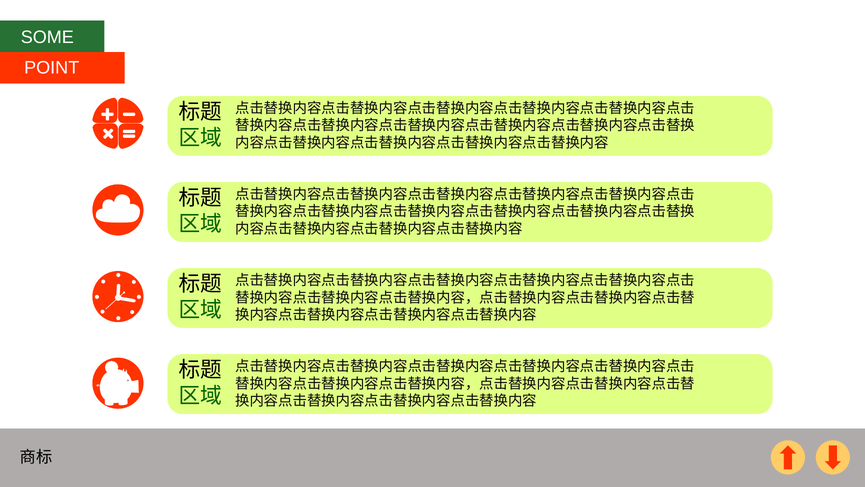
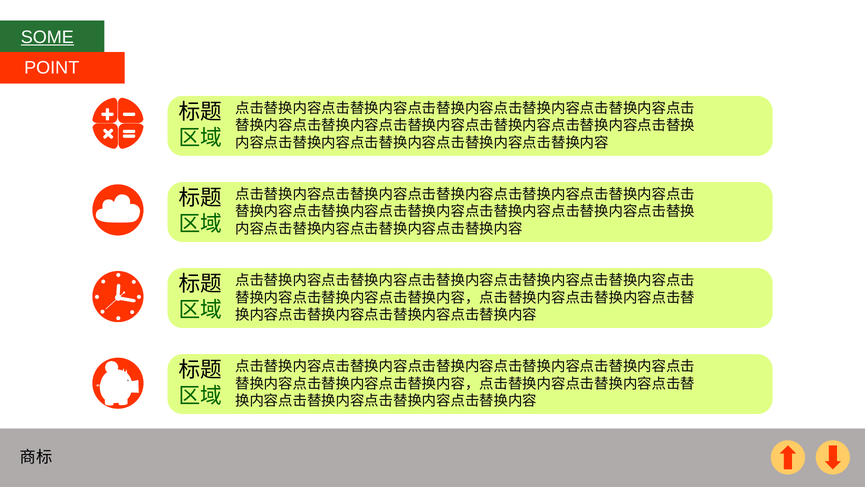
SOME underline: none -> present
